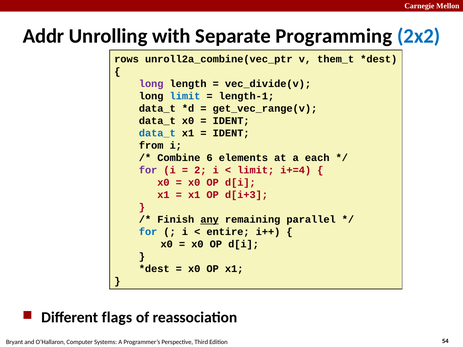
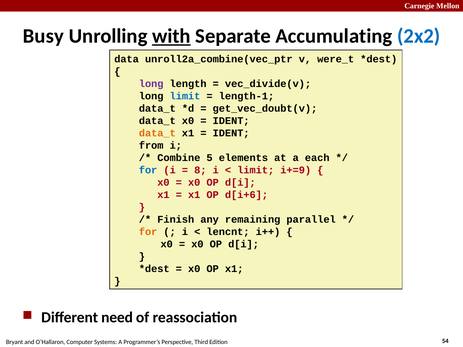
Addr: Addr -> Busy
with underline: none -> present
Programming: Programming -> Accumulating
rows: rows -> data
them_t: them_t -> were_t
get_vec_range(v: get_vec_range(v -> get_vec_doubt(v
data_t at (157, 133) colour: blue -> orange
6: 6 -> 5
for at (148, 170) colour: purple -> blue
2: 2 -> 8
i+=4: i+=4 -> i+=9
d[i+3: d[i+3 -> d[i+6
any underline: present -> none
for at (148, 232) colour: blue -> orange
entire: entire -> lencnt
flags: flags -> need
